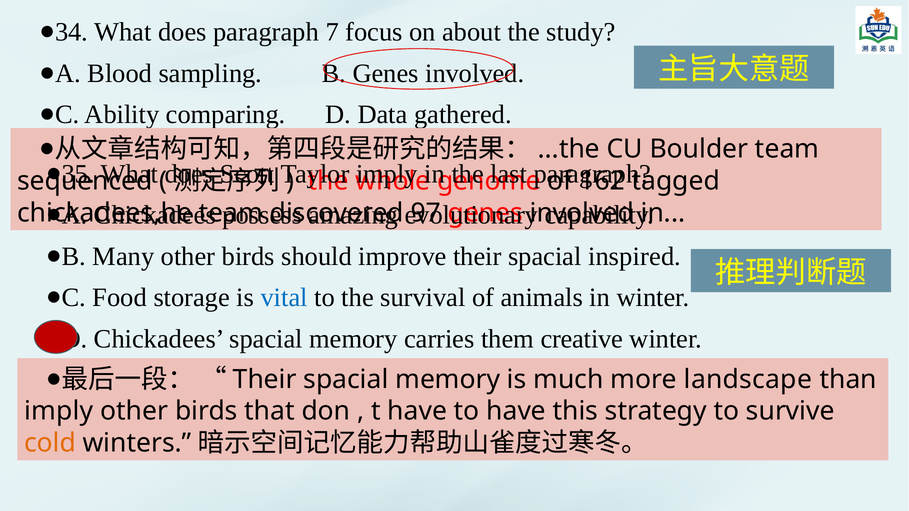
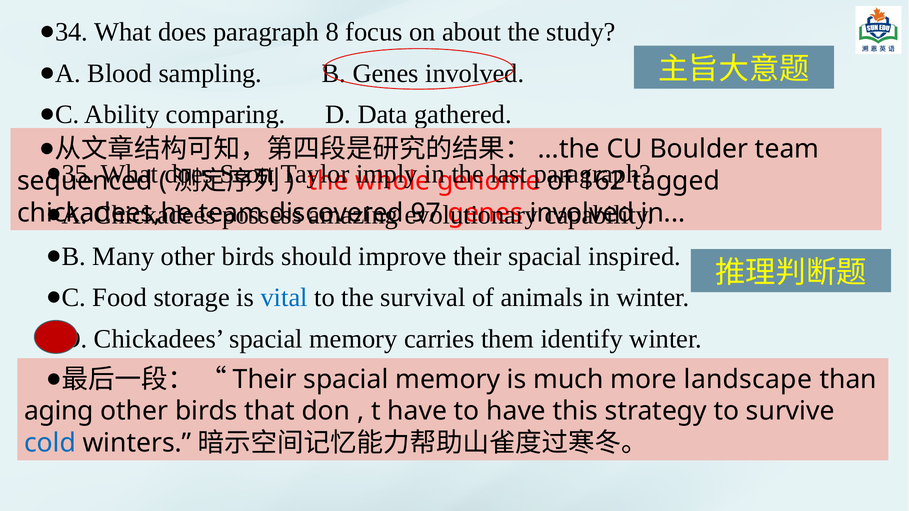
7: 7 -> 8
creative: creative -> identify
imply at (59, 411): imply -> aging
cold colour: orange -> blue
